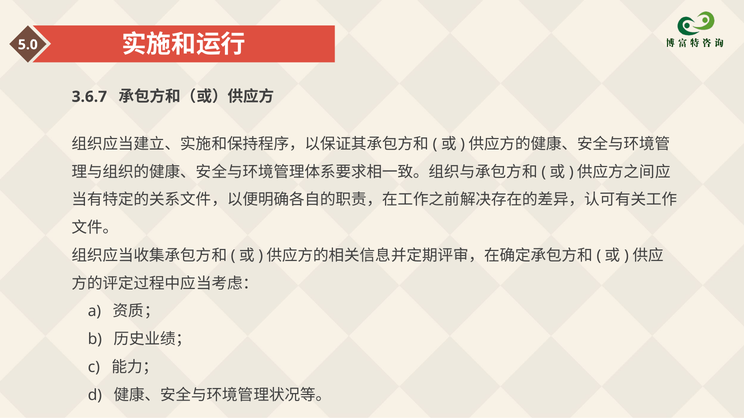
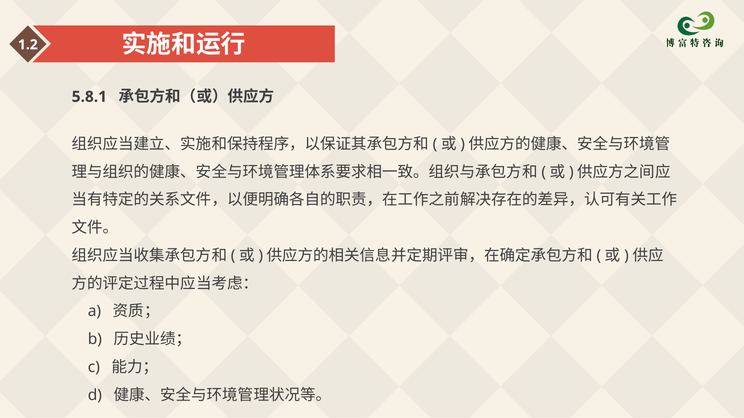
5.0: 5.0 -> 1.2
3.6.7: 3.6.7 -> 5.8.1
